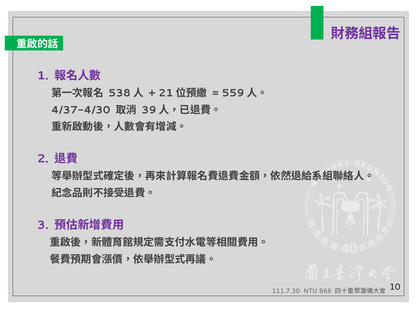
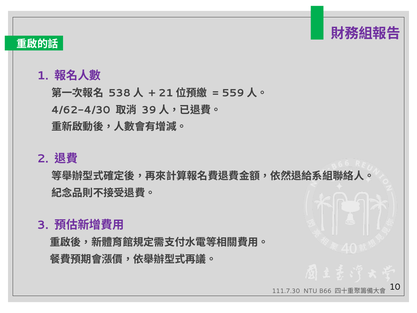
4/37-4/30: 4/37-4/30 -> 4/62-4/30
